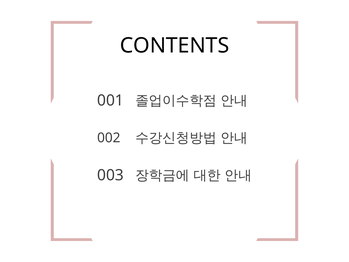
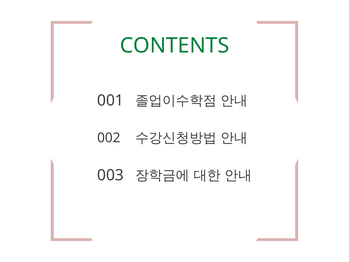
CONTENTS colour: black -> green
